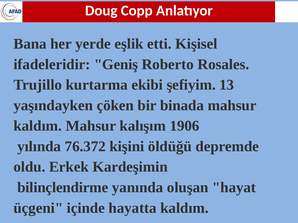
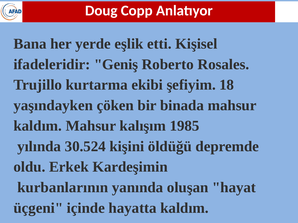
13: 13 -> 18
1906: 1906 -> 1985
76.372: 76.372 -> 30.524
bilinçlendirme: bilinçlendirme -> kurbanlarının
